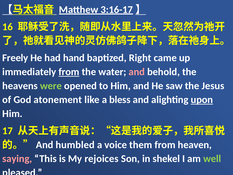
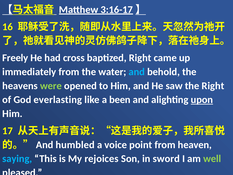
hand: hand -> cross
from at (69, 72) underline: present -> none
and at (137, 72) colour: pink -> light blue
the Jesus: Jesus -> Right
atonement: atonement -> everlasting
bless: bless -> been
them: them -> point
saying colour: pink -> light blue
shekel: shekel -> sword
